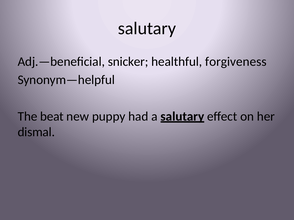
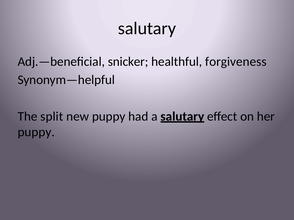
beat: beat -> split
dismal at (36, 132): dismal -> puppy
